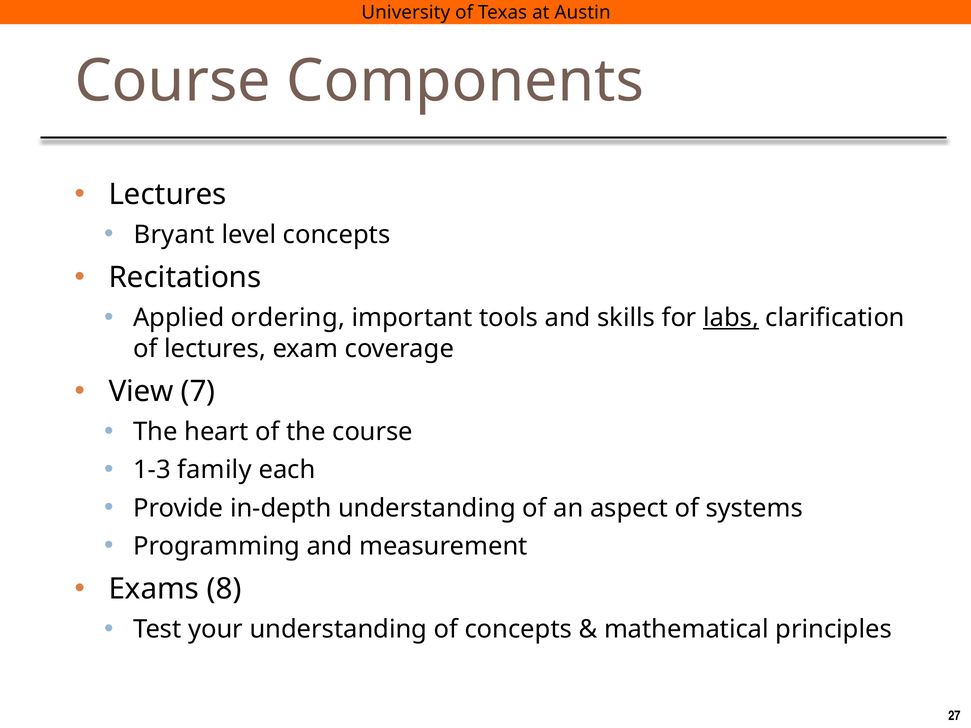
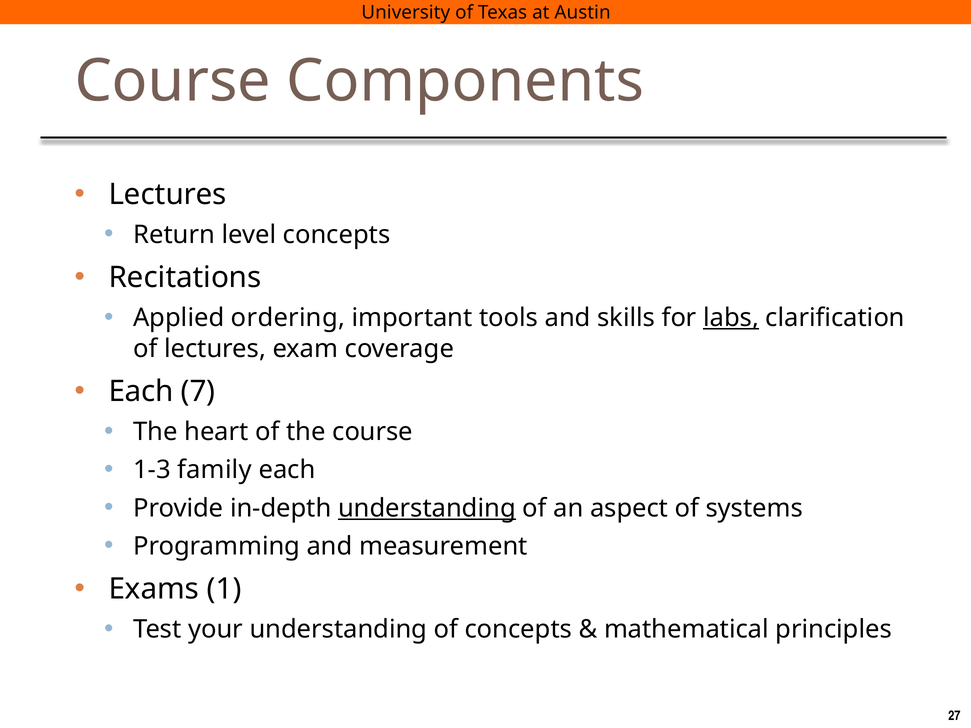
Bryant: Bryant -> Return
View at (141, 392): View -> Each
understanding at (427, 508) underline: none -> present
8: 8 -> 1
